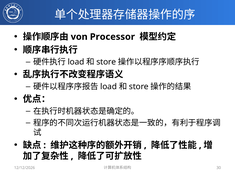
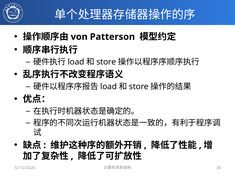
Processor: Processor -> Patterson
